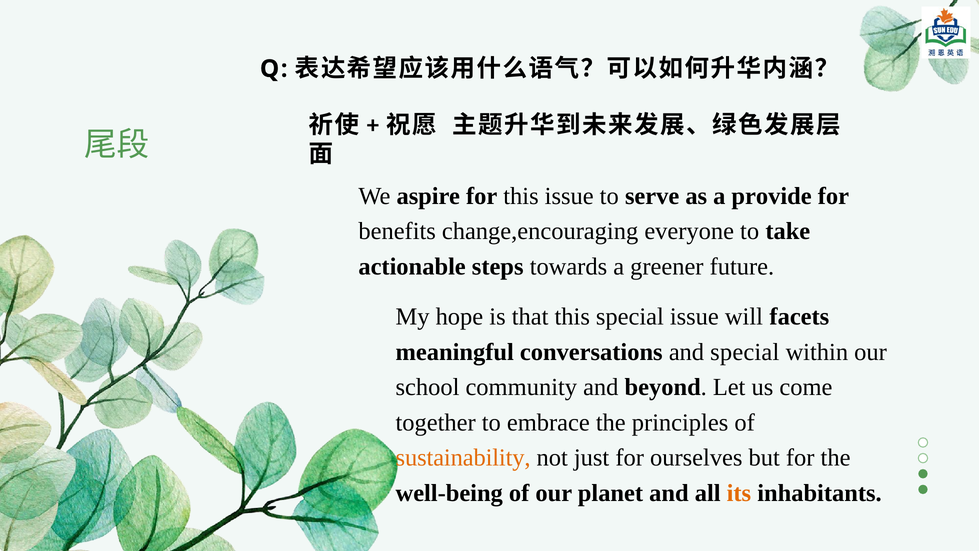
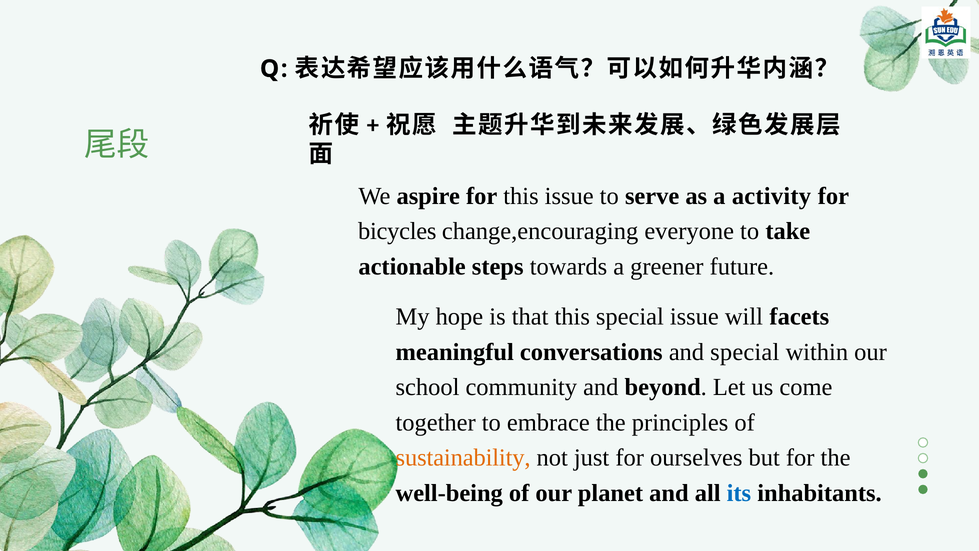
provide: provide -> activity
benefits: benefits -> bicycles
its colour: orange -> blue
